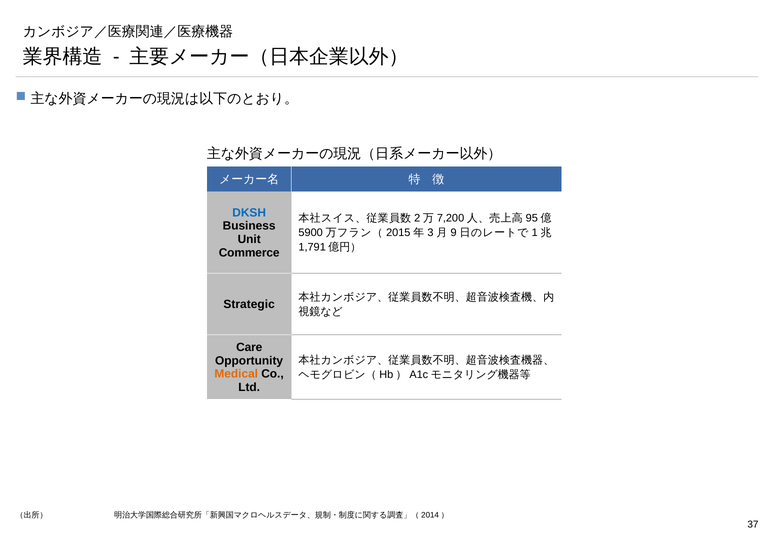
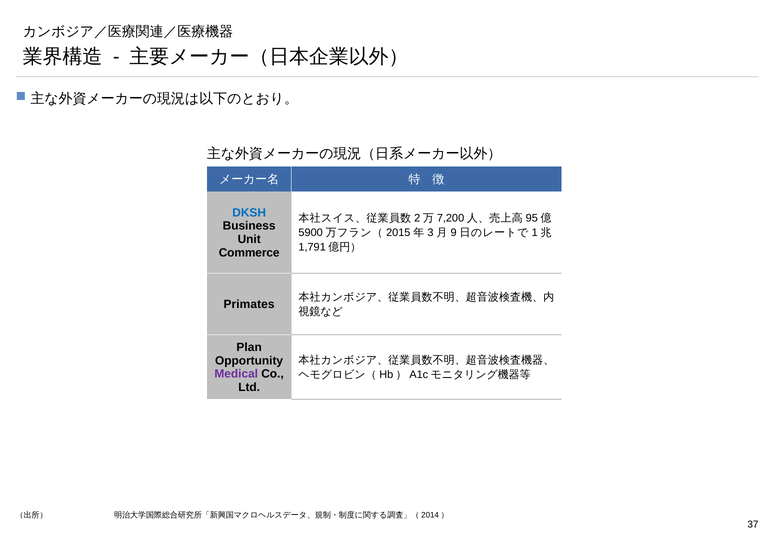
Strategic: Strategic -> Primates
Care: Care -> Plan
Medical colour: orange -> purple
